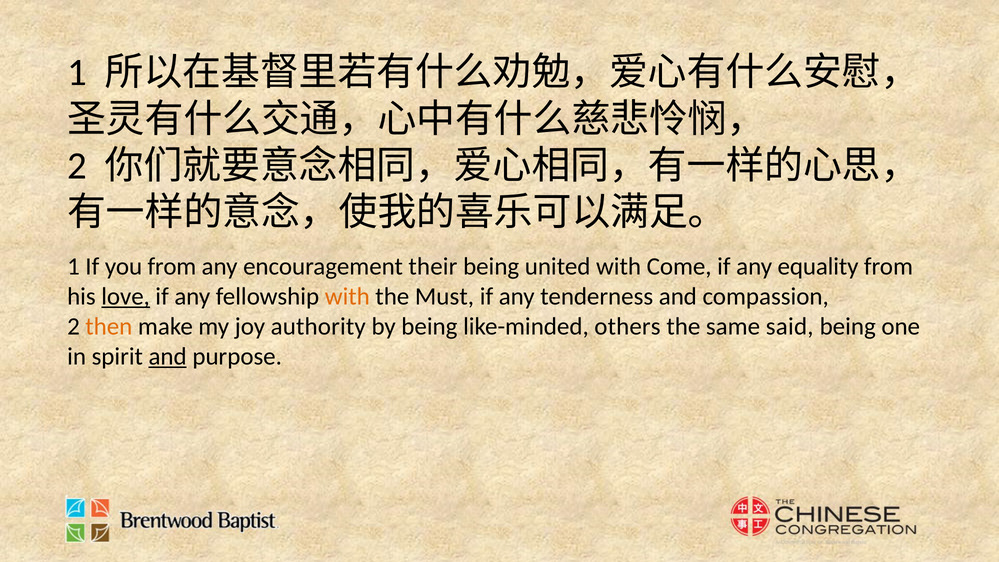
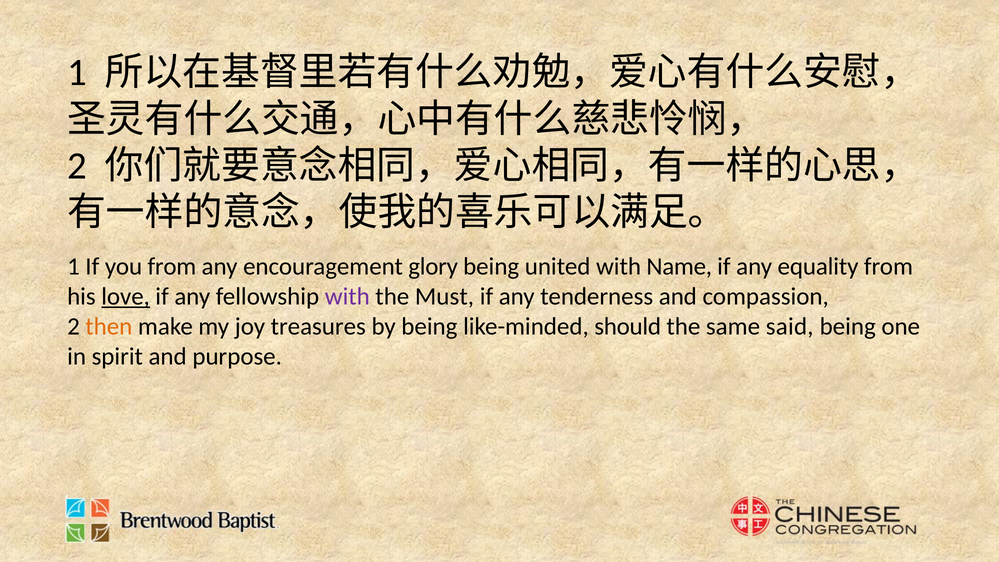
their: their -> glory
Come: Come -> Name
with at (347, 297) colour: orange -> purple
authority: authority -> treasures
others: others -> should
and at (168, 356) underline: present -> none
